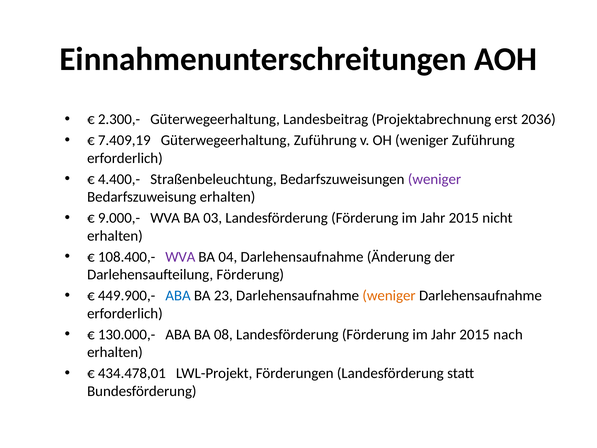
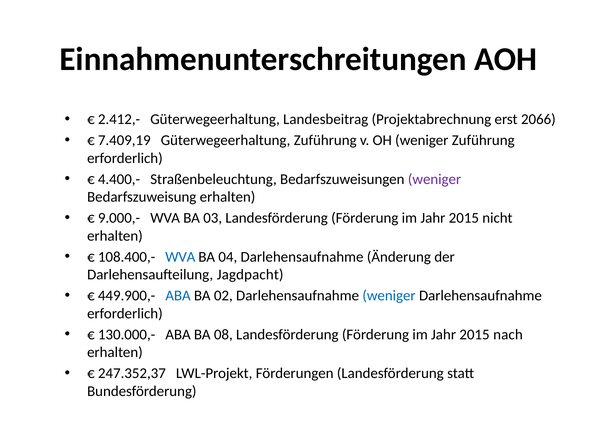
2.300,-: 2.300,- -> 2.412,-
2036: 2036 -> 2066
WVA at (180, 257) colour: purple -> blue
Darlehensaufteilung Förderung: Förderung -> Jagdpacht
23: 23 -> 02
weniger at (389, 295) colour: orange -> blue
434.478,01: 434.478,01 -> 247.352,37
